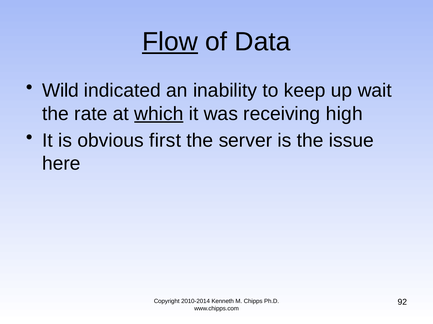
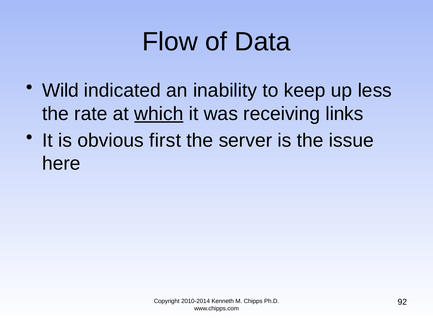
Flow underline: present -> none
wait: wait -> less
high: high -> links
